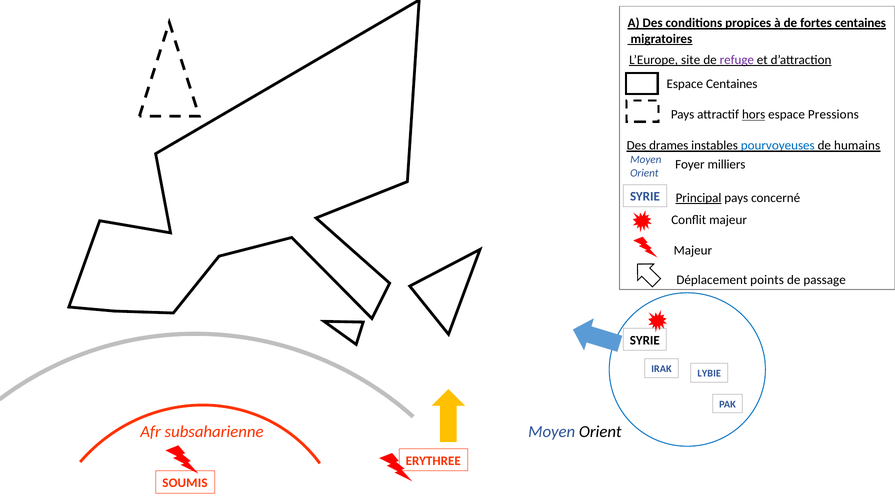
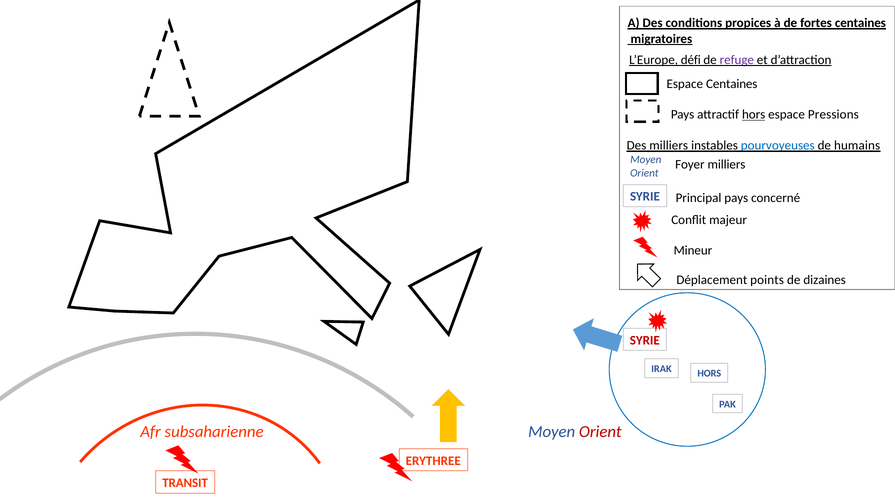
site: site -> défi
Des drames: drames -> milliers
Principal underline: present -> none
Majeur at (693, 251): Majeur -> Mineur
passage: passage -> dizaines
SYRIE at (645, 341) colour: black -> red
IRAK LYBIE: LYBIE -> HORS
Orient at (600, 432) colour: black -> red
SOUMIS: SOUMIS -> TRANSIT
